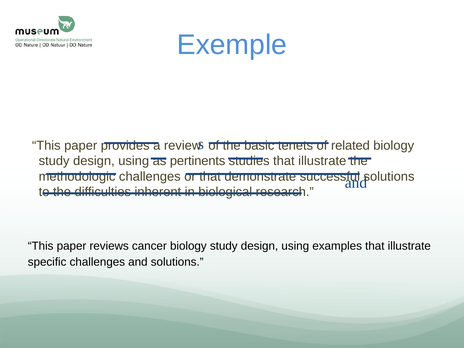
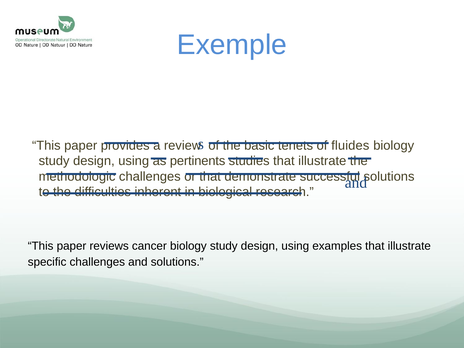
related: related -> fluides
